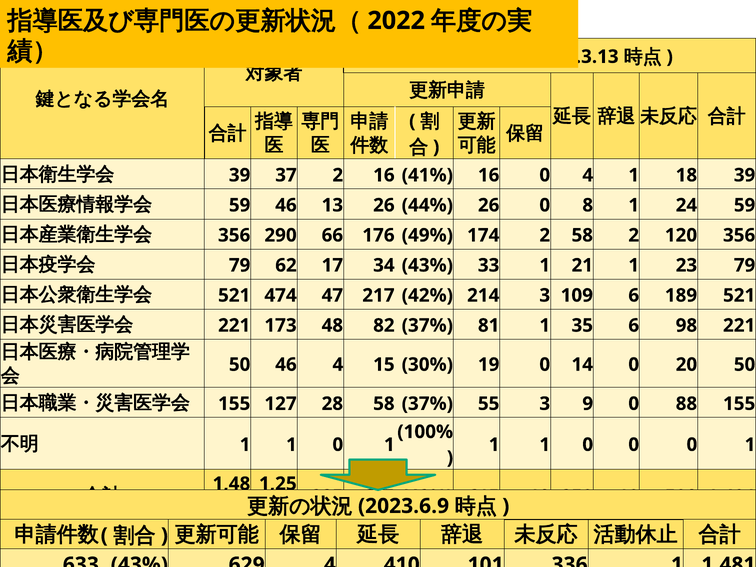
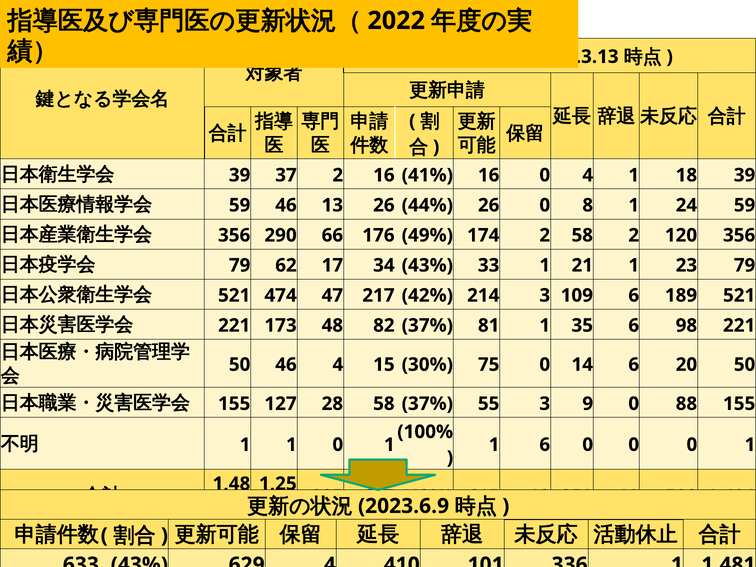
19: 19 -> 75
14 0: 0 -> 6
1 at (545, 445): 1 -> 6
